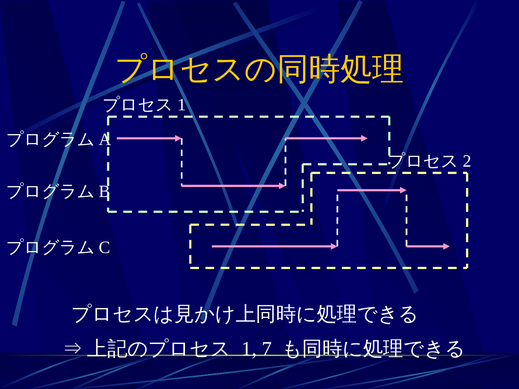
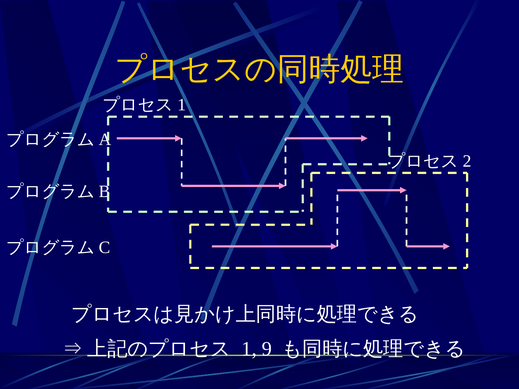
7: 7 -> 9
